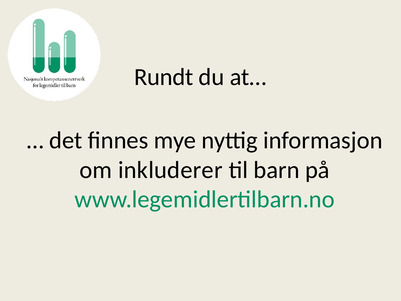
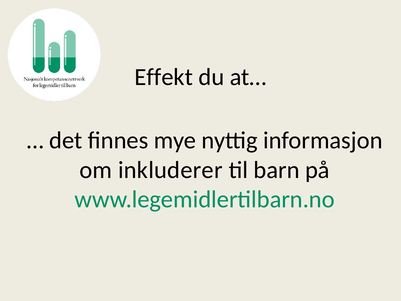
Rundt: Rundt -> Effekt
